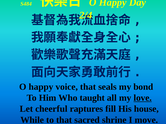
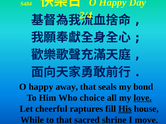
voice: voice -> away
taught: taught -> choice
His underline: none -> present
